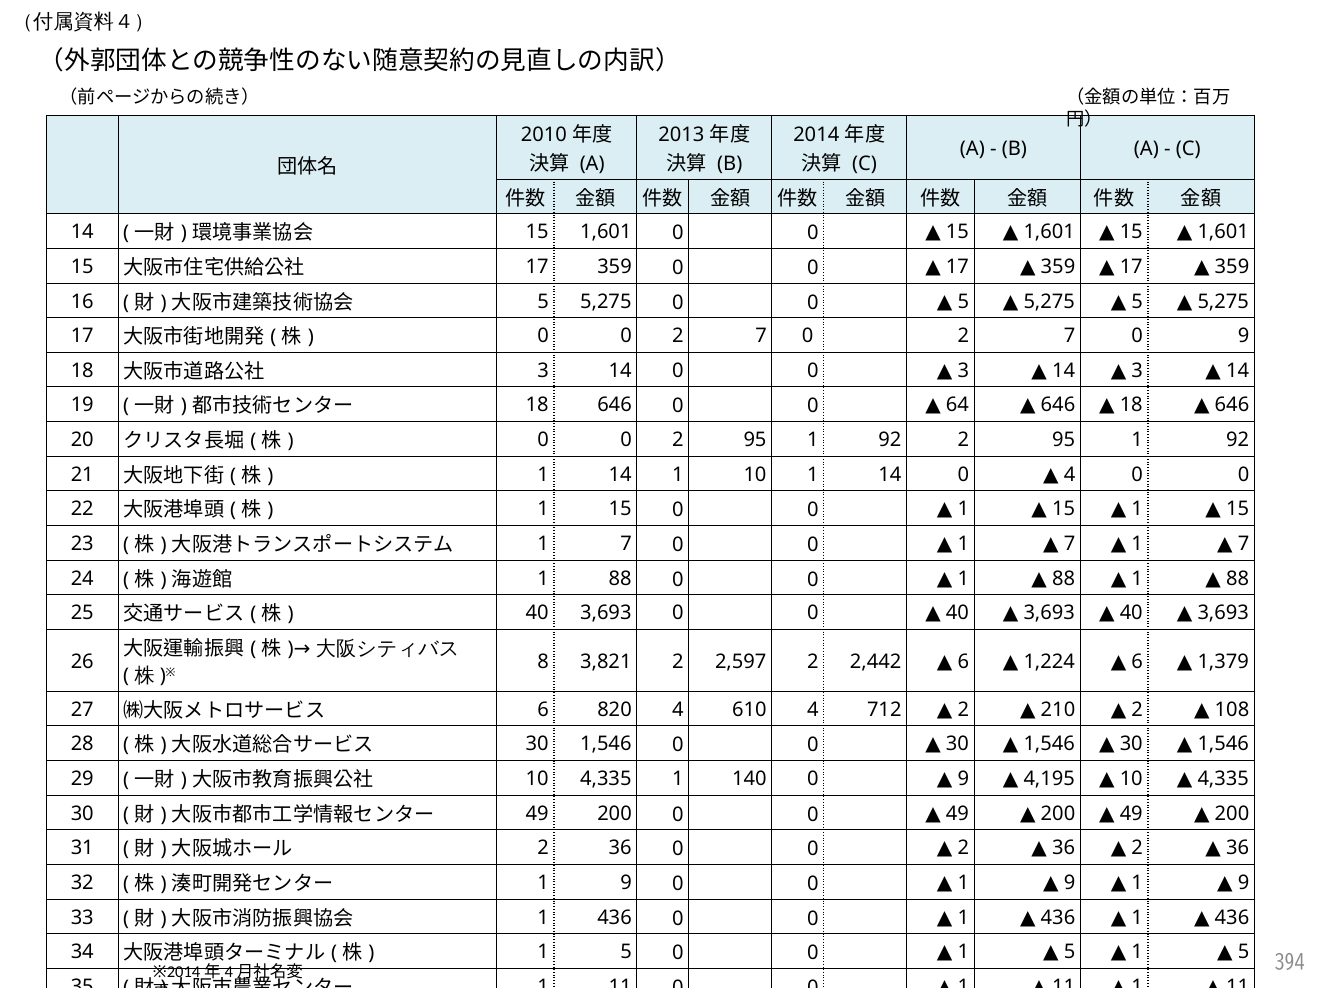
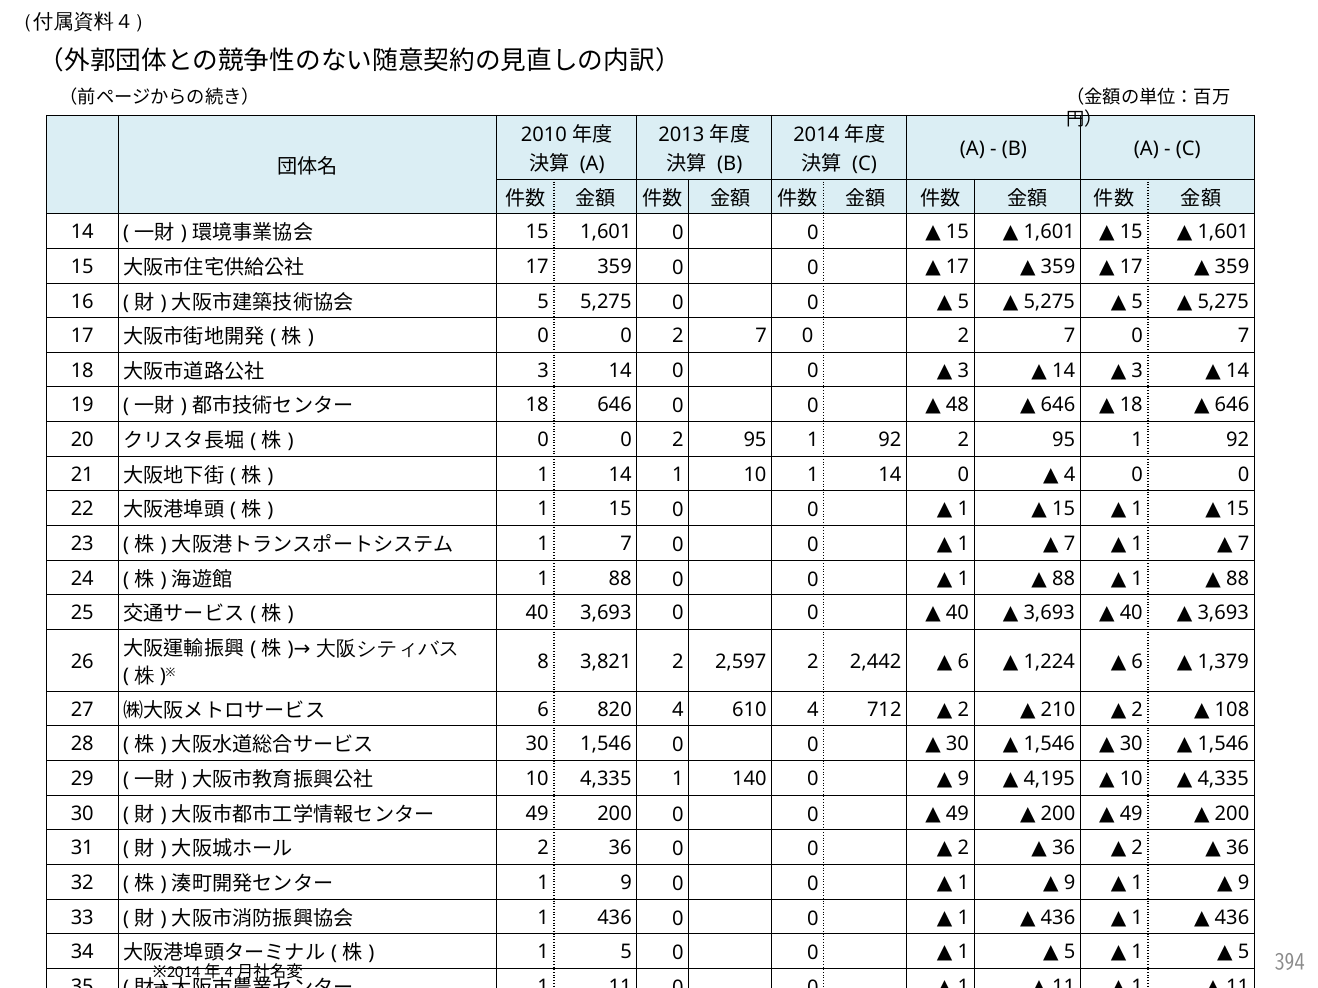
0 9: 9 -> 7
64: 64 -> 48
